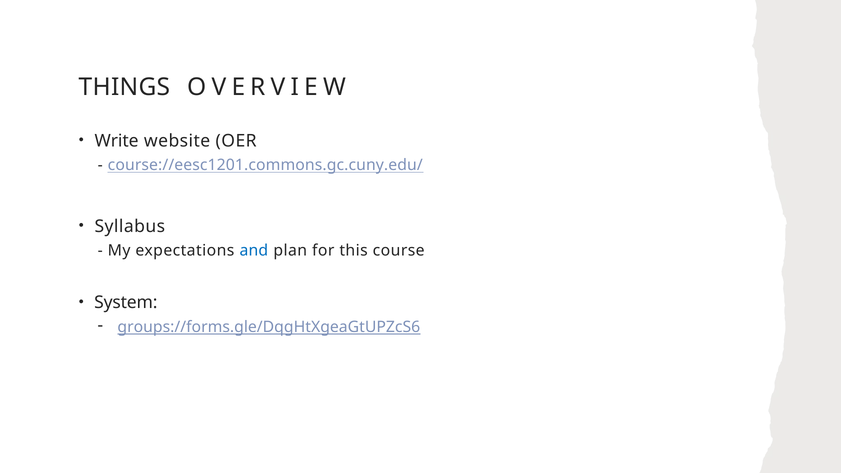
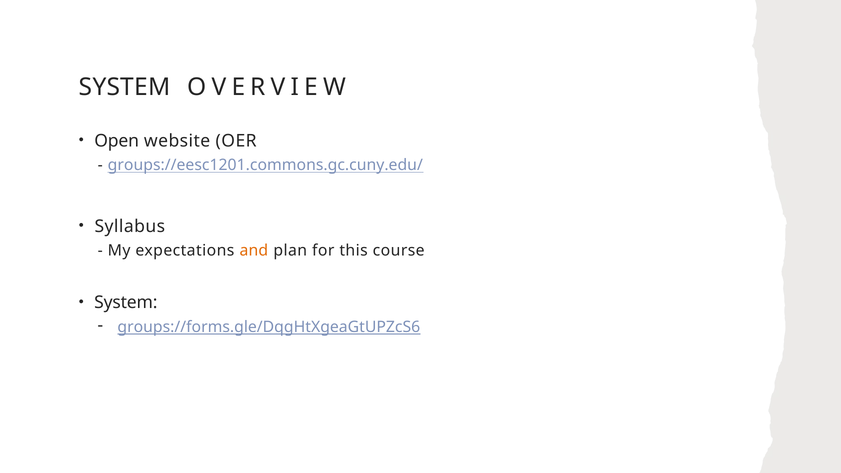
THINGS at (125, 87): THINGS -> SYSTEM
Write: Write -> Open
course://eesc1201.commons.gc.cuny.edu/: course://eesc1201.commons.gc.cuny.edu/ -> groups://eesc1201.commons.gc.cuny.edu/
and colour: blue -> orange
